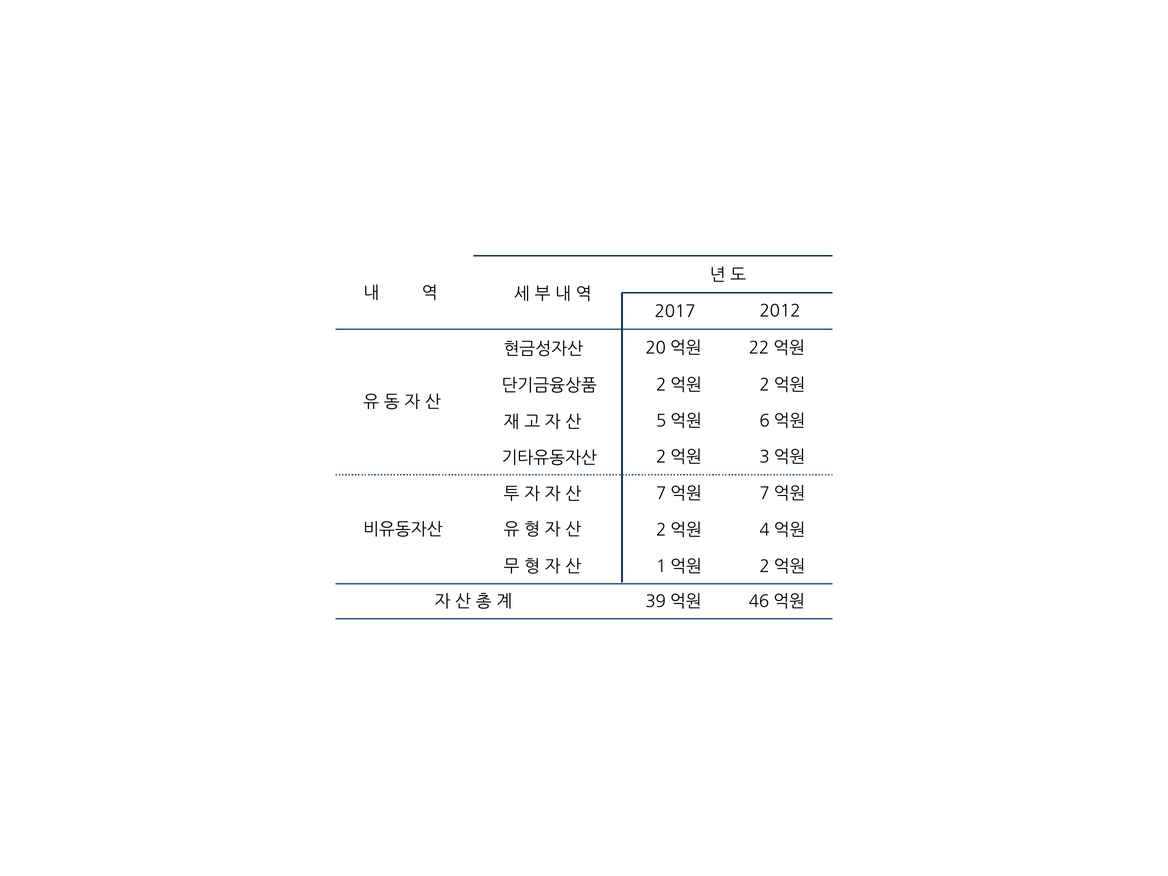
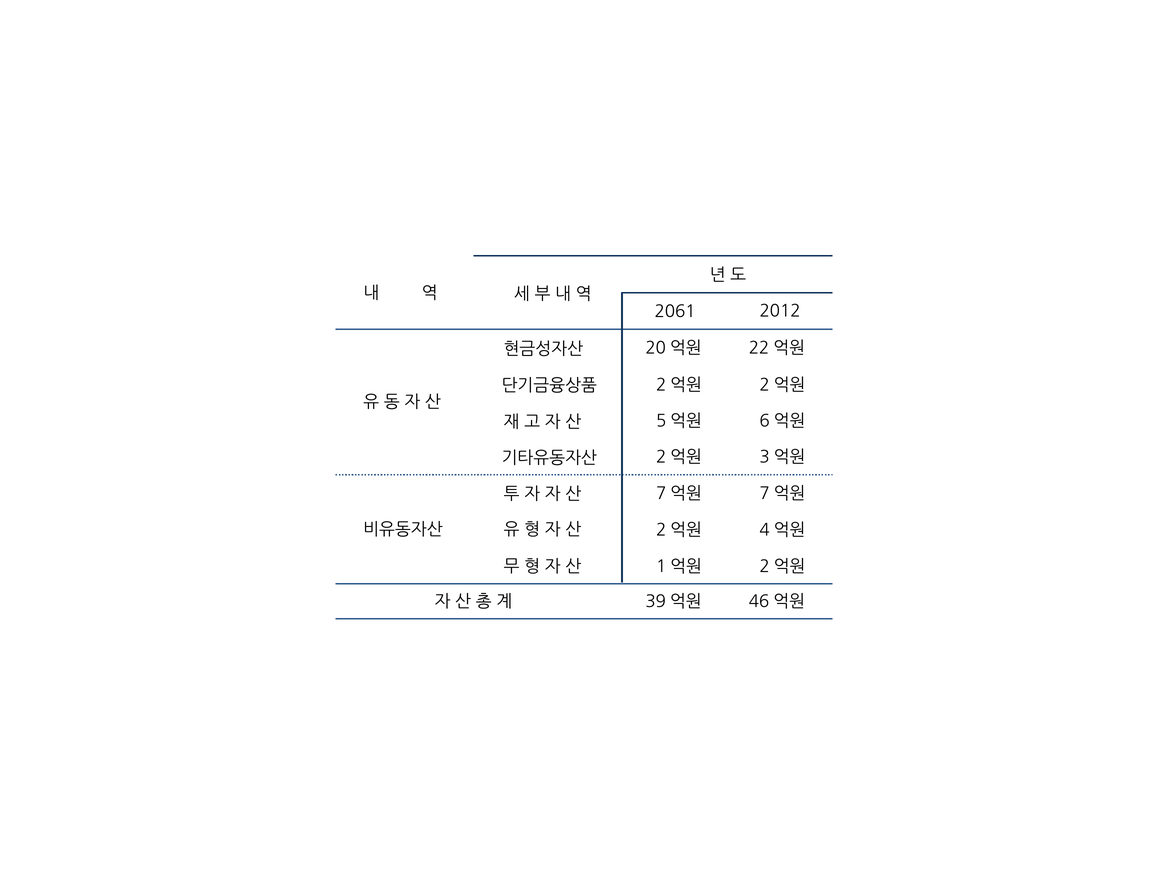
2017: 2017 -> 2061
